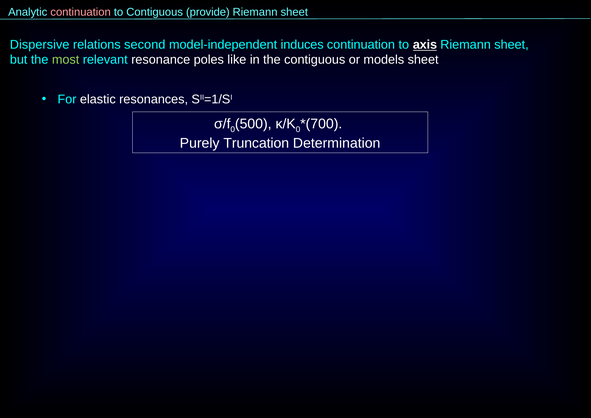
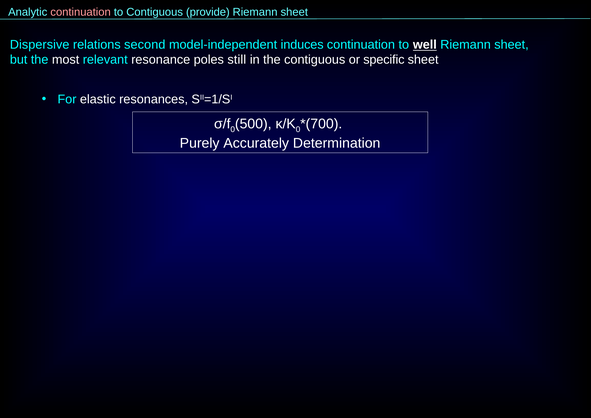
axis: axis -> well
most colour: light green -> white
like: like -> still
models: models -> specific
Truncation: Truncation -> Accurately
